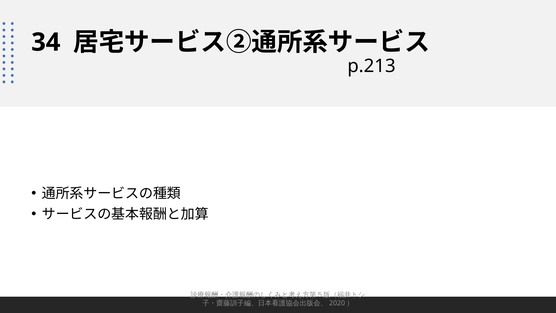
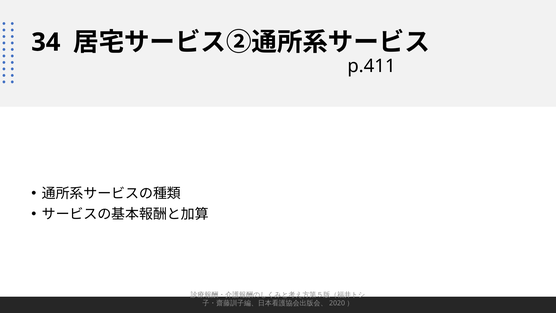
p.213: p.213 -> p.411
